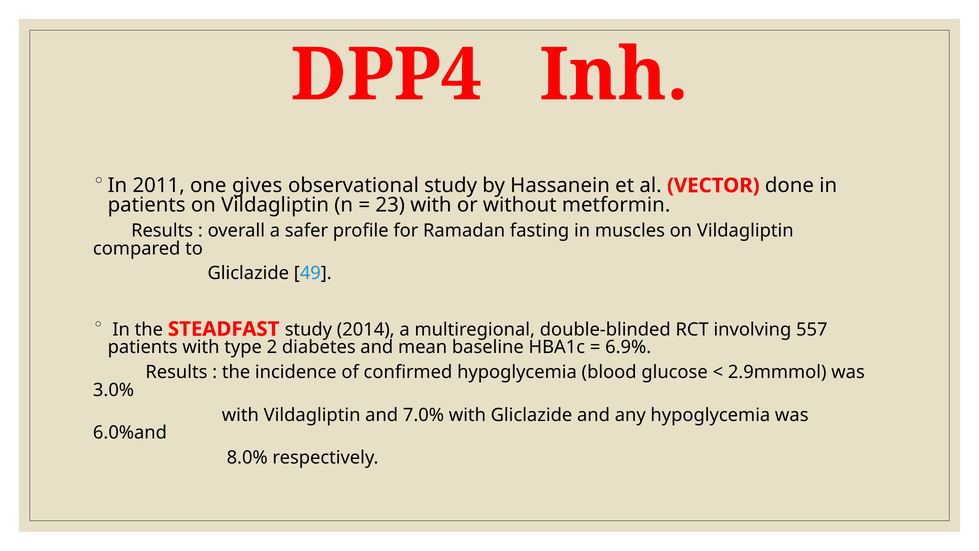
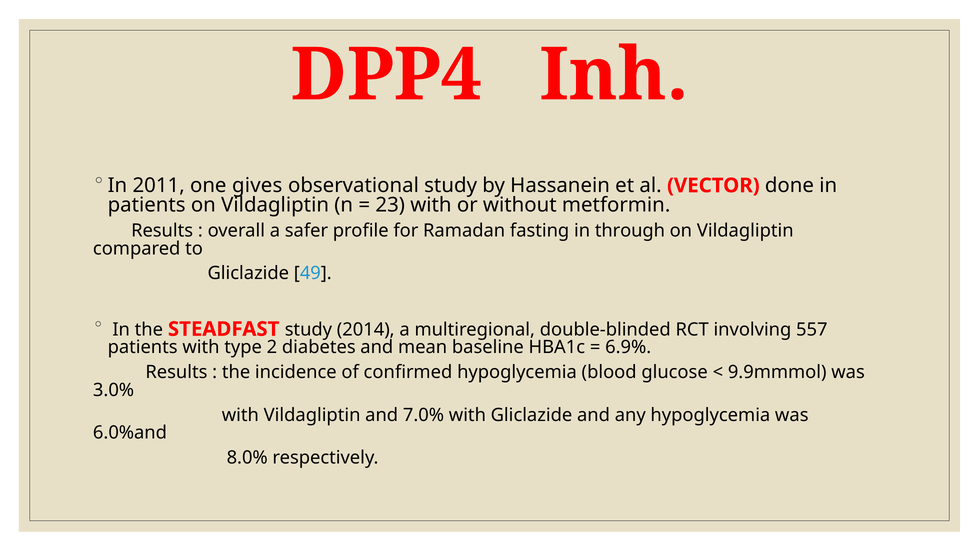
muscles: muscles -> through
2.9mmmol: 2.9mmmol -> 9.9mmmol
